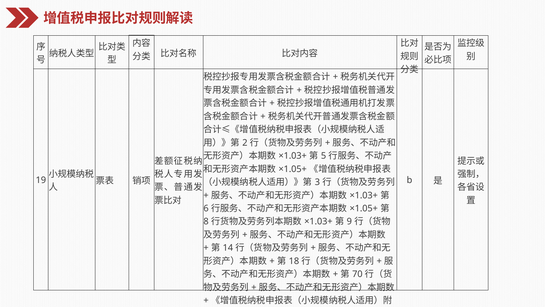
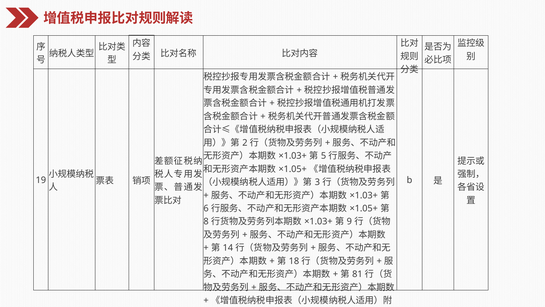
70: 70 -> 81
